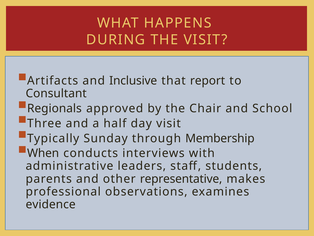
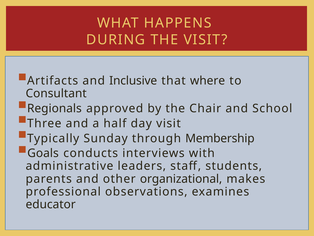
report: report -> where
When: When -> Goals
representative: representative -> organizational
evidence: evidence -> educator
